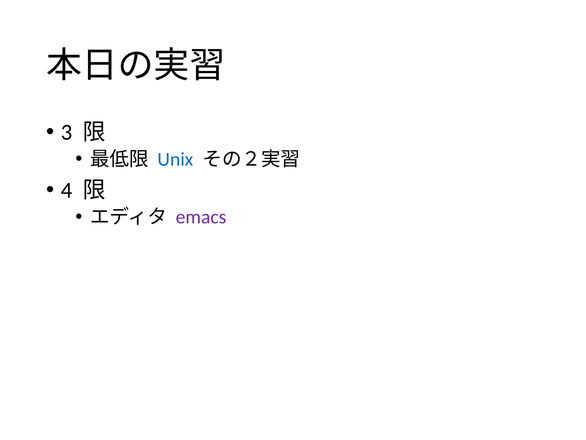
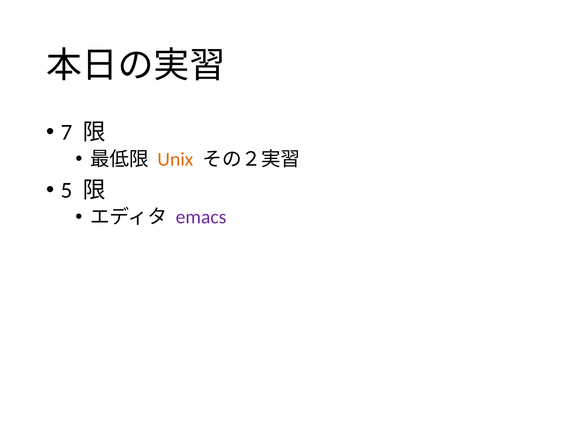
3: 3 -> 7
Unix colour: blue -> orange
4: 4 -> 5
